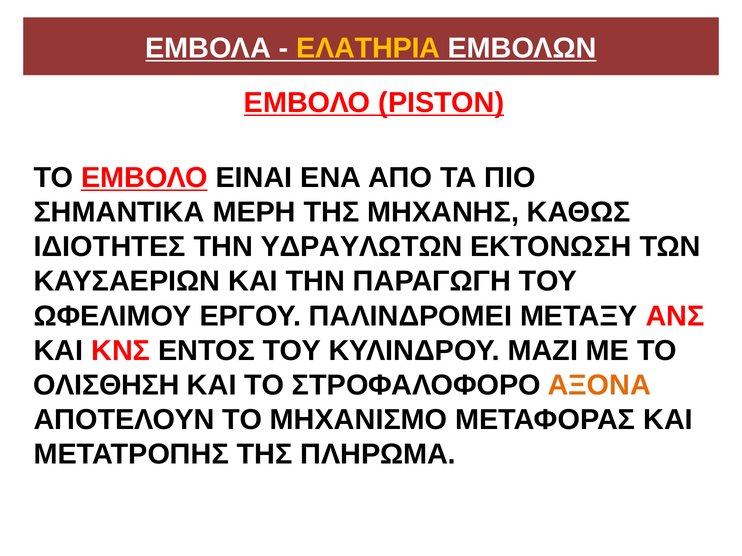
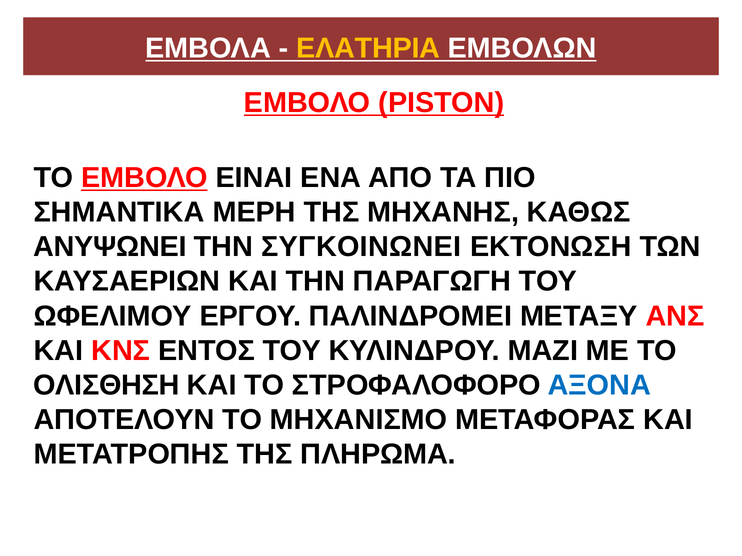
ΙΔΙΟΤΗΤΕΣ: ΙΔΙΟΤΗΤΕΣ -> ΑΝΥΨΩΝΕΙ
ΥΔΡΑΥΛΩΤΩΝ: ΥΔΡΑΥΛΩΤΩΝ -> ΣΥΓΚΟΙΝΩΝΕΙ
ΑΞΟΝΑ colour: orange -> blue
